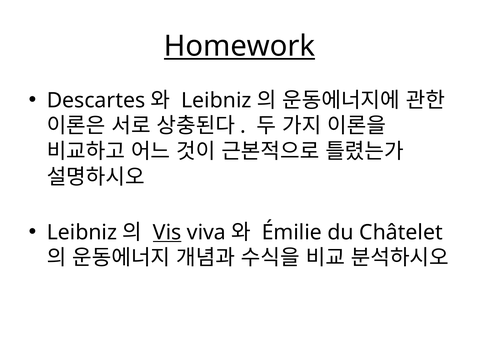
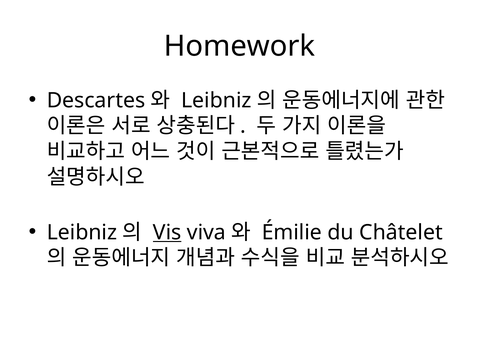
Homework underline: present -> none
